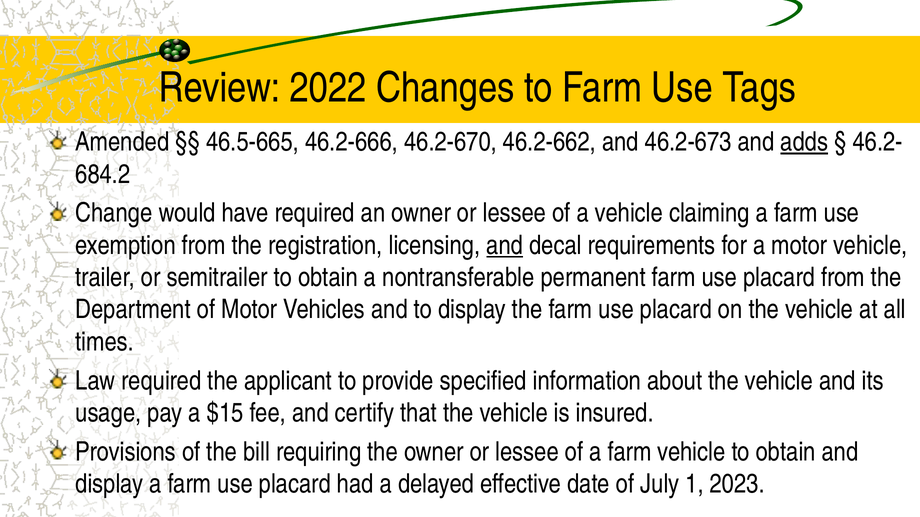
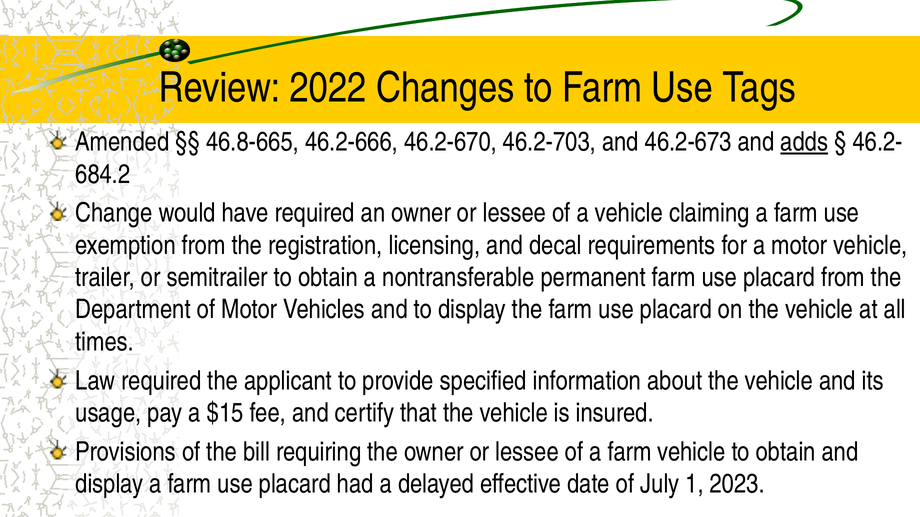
46.5-665: 46.5-665 -> 46.8-665
46.2-662: 46.2-662 -> 46.2-703
and at (505, 245) underline: present -> none
